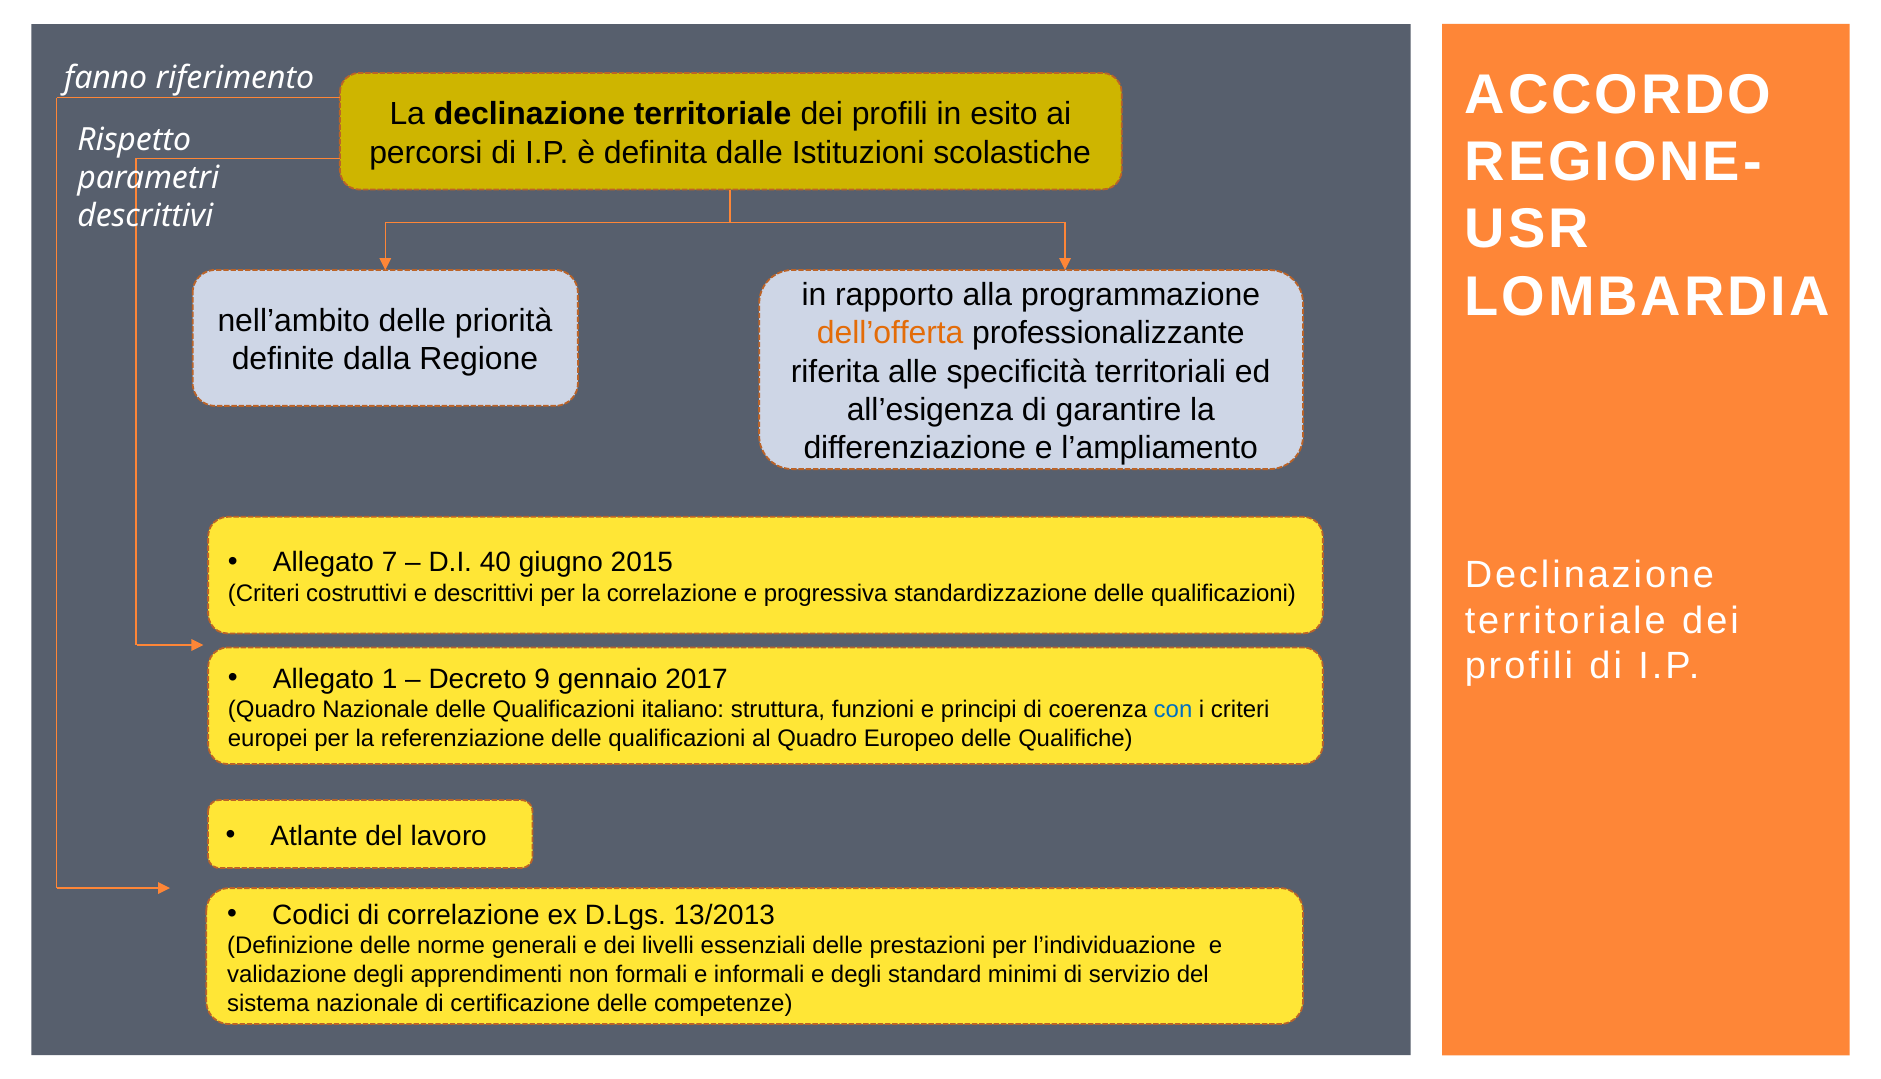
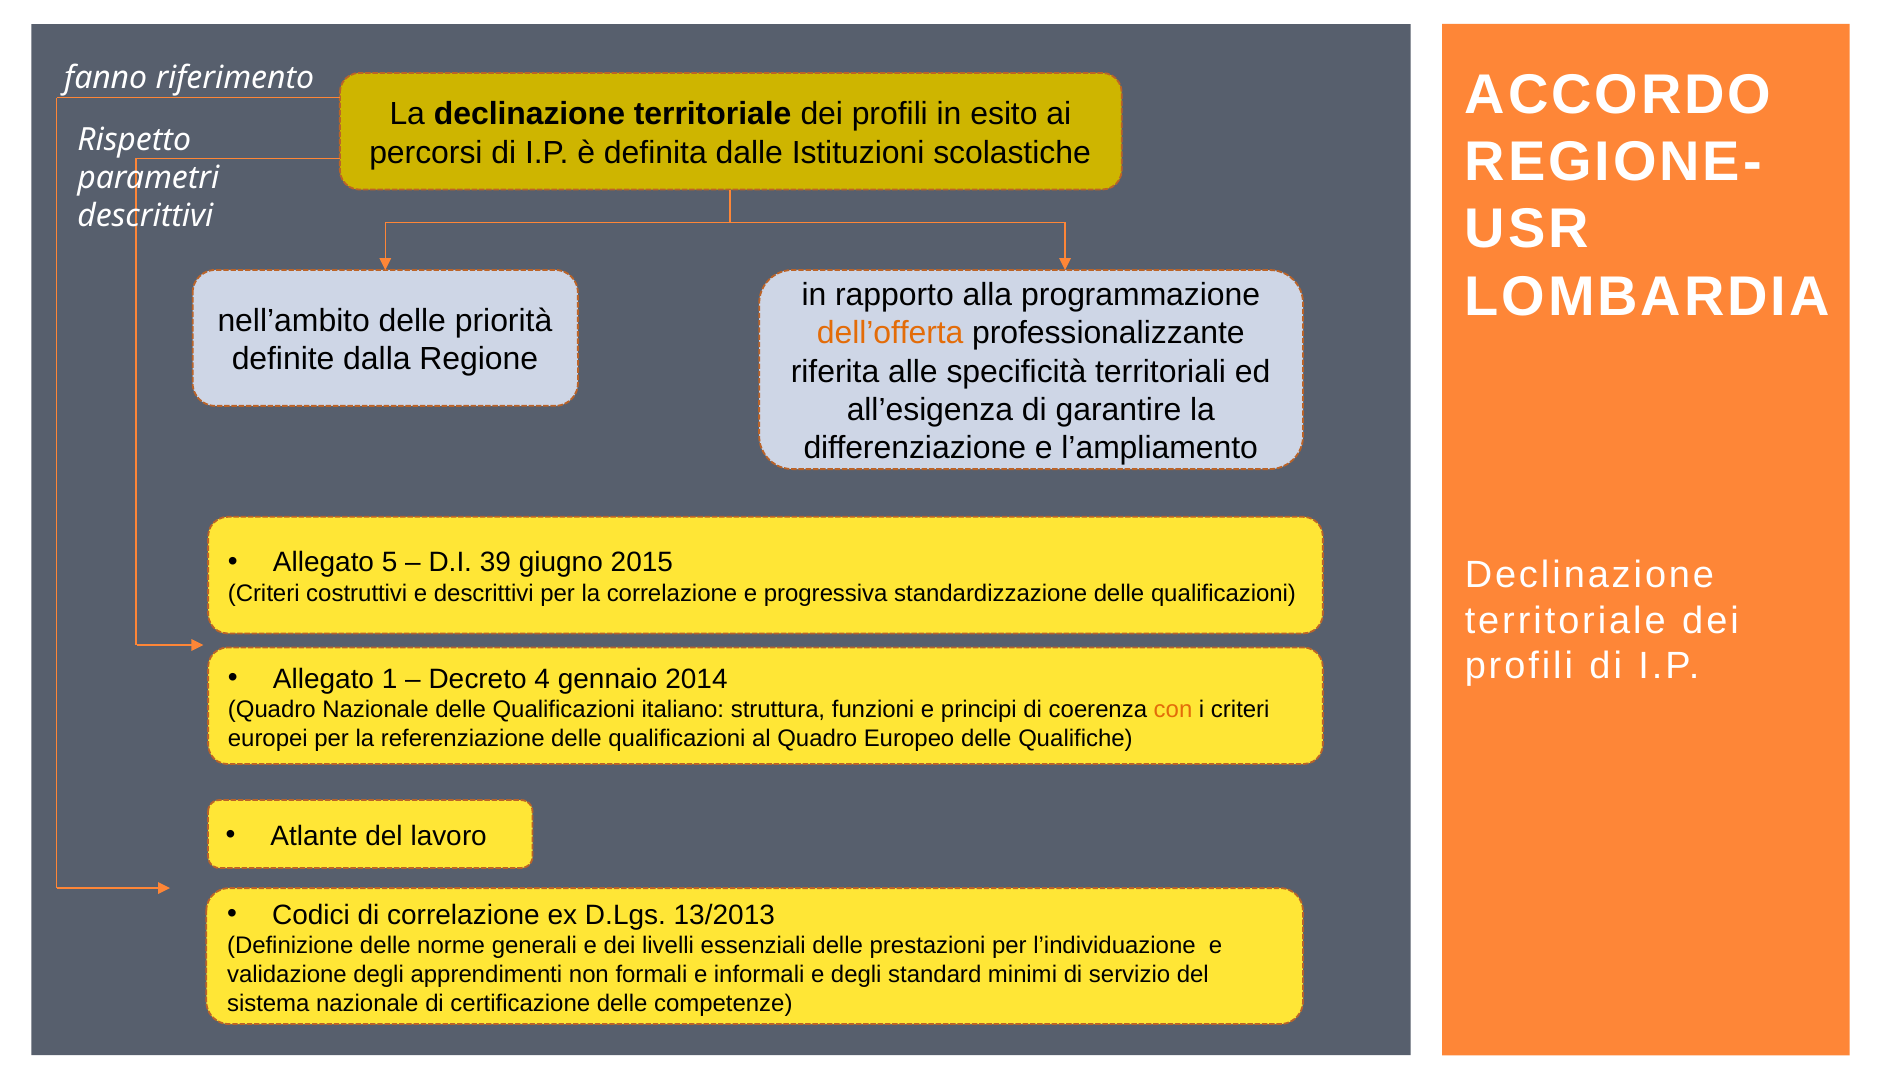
7: 7 -> 5
40: 40 -> 39
9: 9 -> 4
2017: 2017 -> 2014
con colour: blue -> orange
